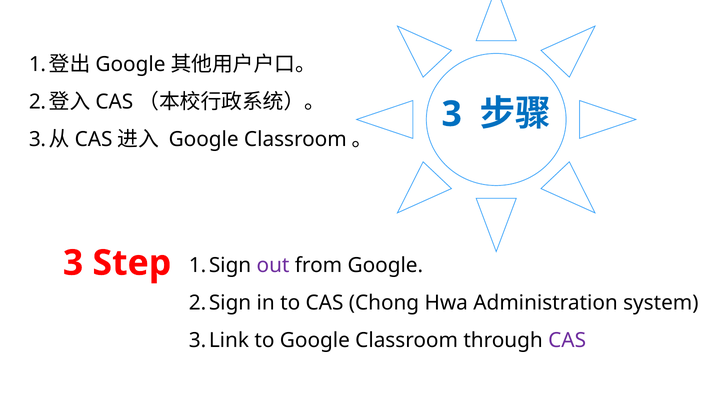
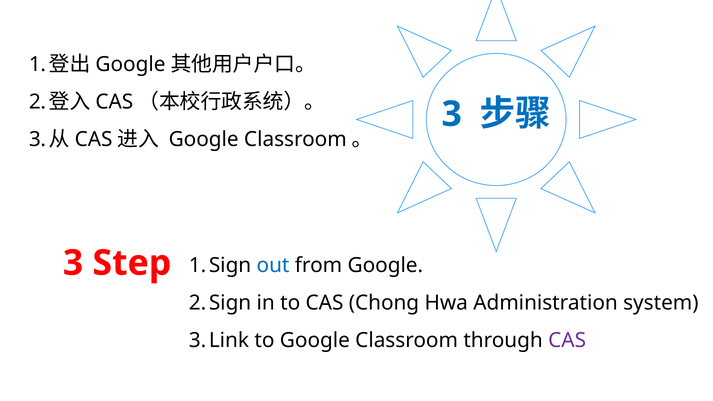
out colour: purple -> blue
